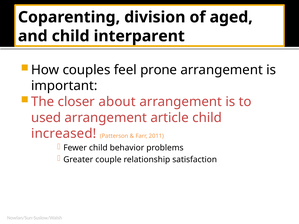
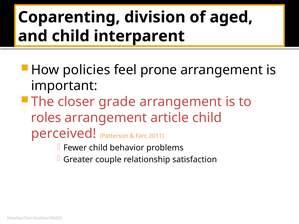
couples: couples -> policies
about: about -> grade
used: used -> roles
increased: increased -> perceived
